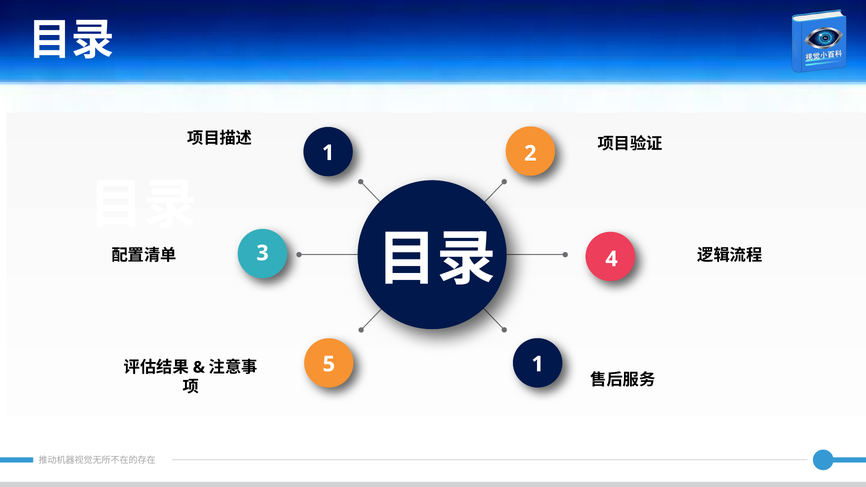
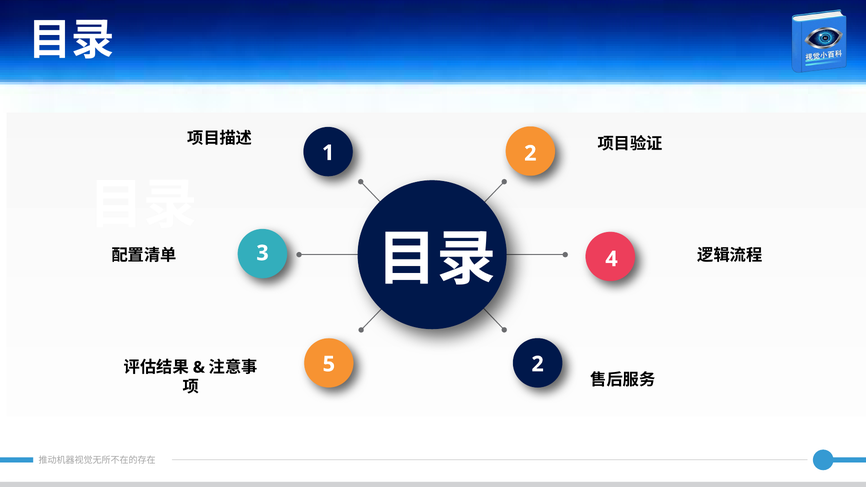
5 1: 1 -> 2
